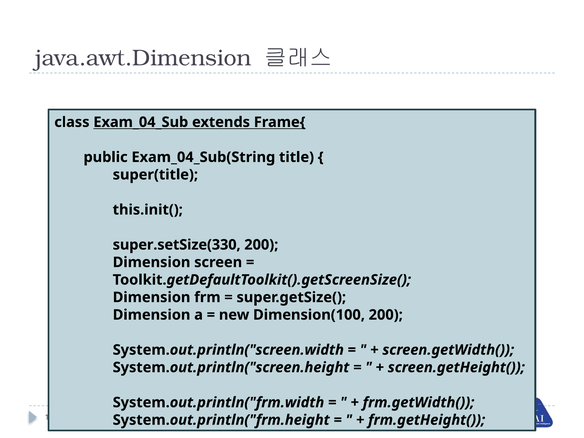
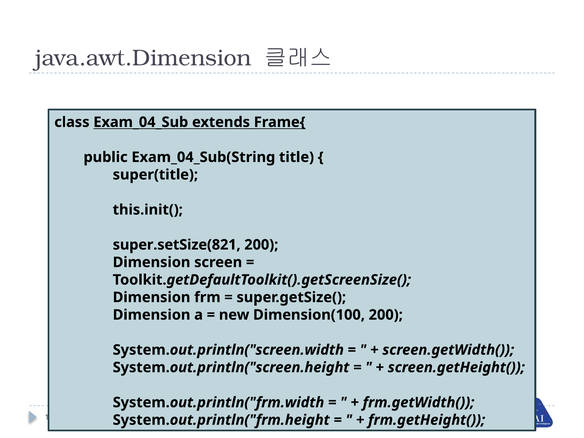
super.setSize(330: super.setSize(330 -> super.setSize(821
